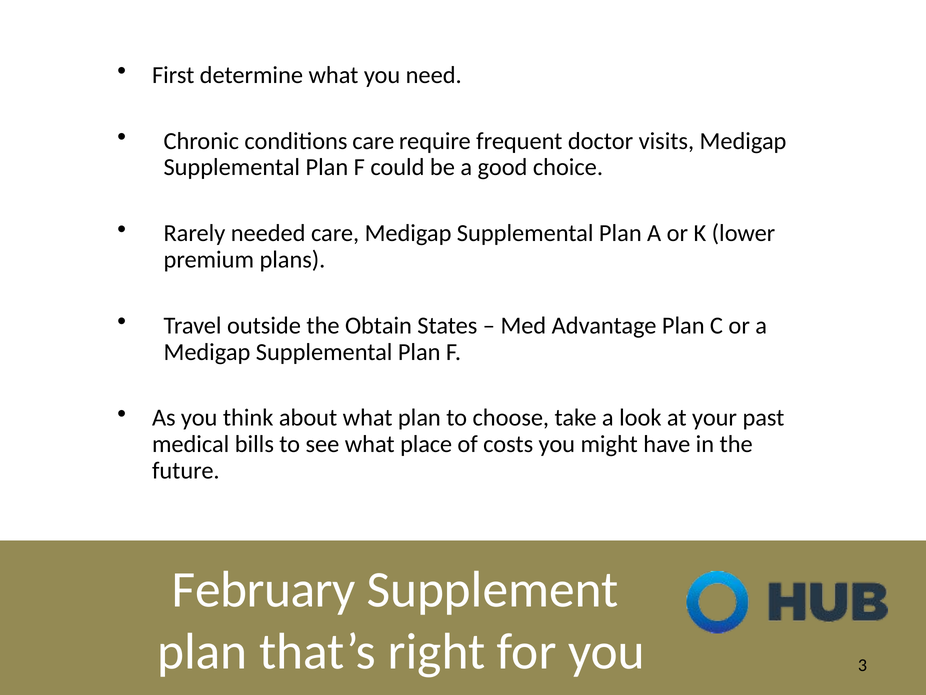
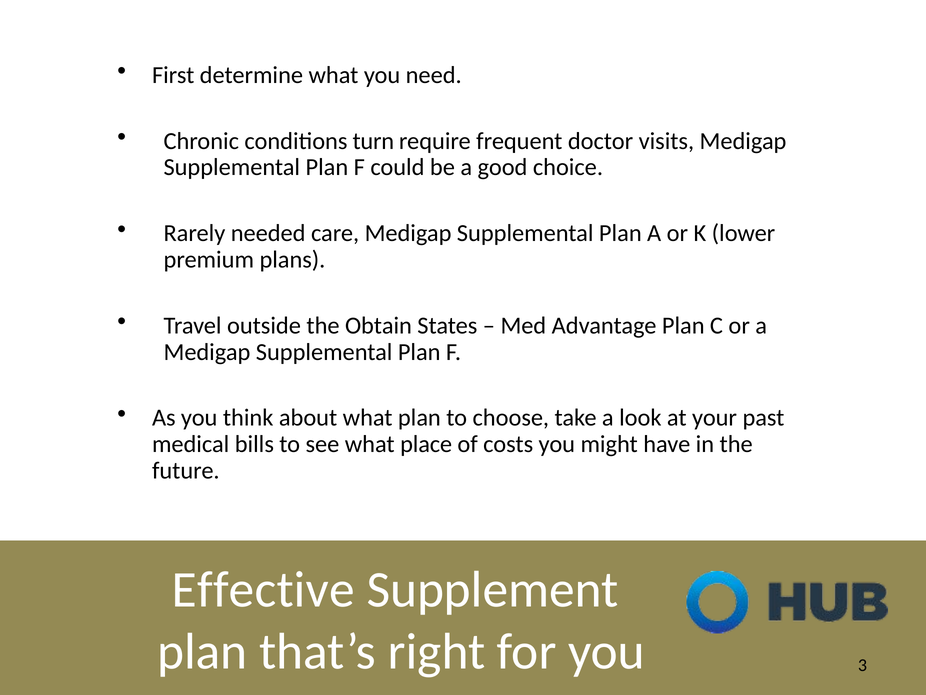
conditions care: care -> turn
February: February -> Effective
